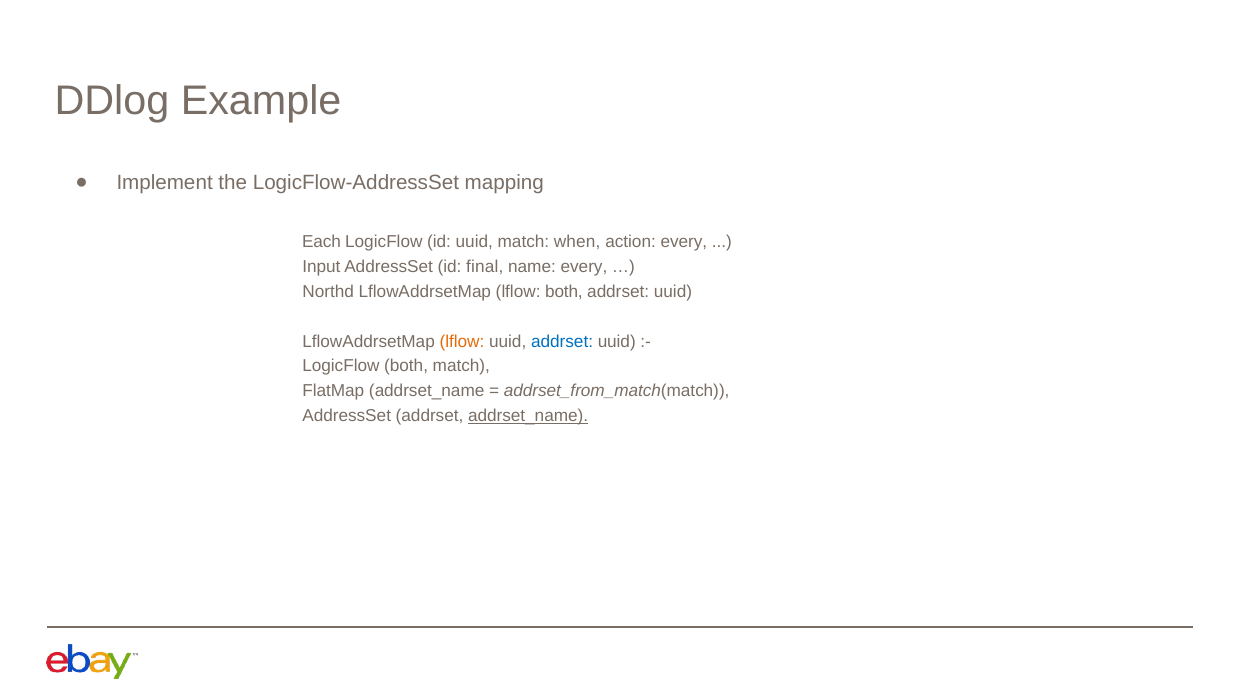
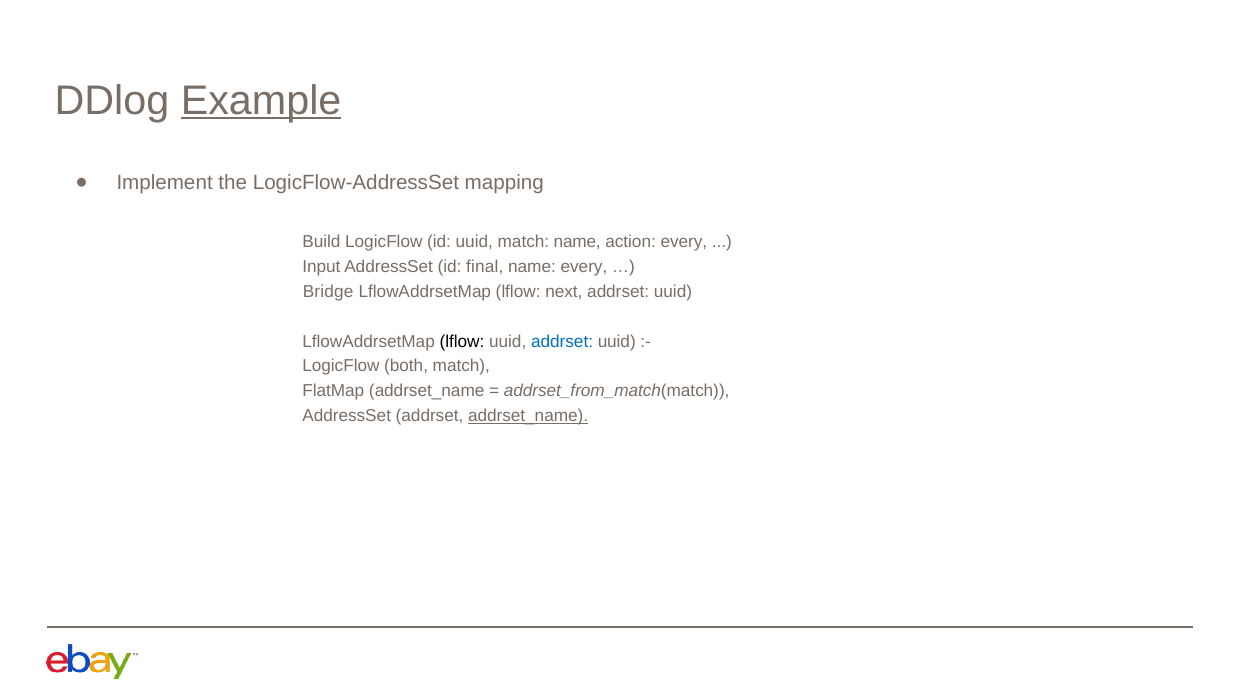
Example underline: none -> present
Each: Each -> Build
match when: when -> name
Northd: Northd -> Bridge
lflow both: both -> next
lflow at (462, 341) colour: orange -> black
